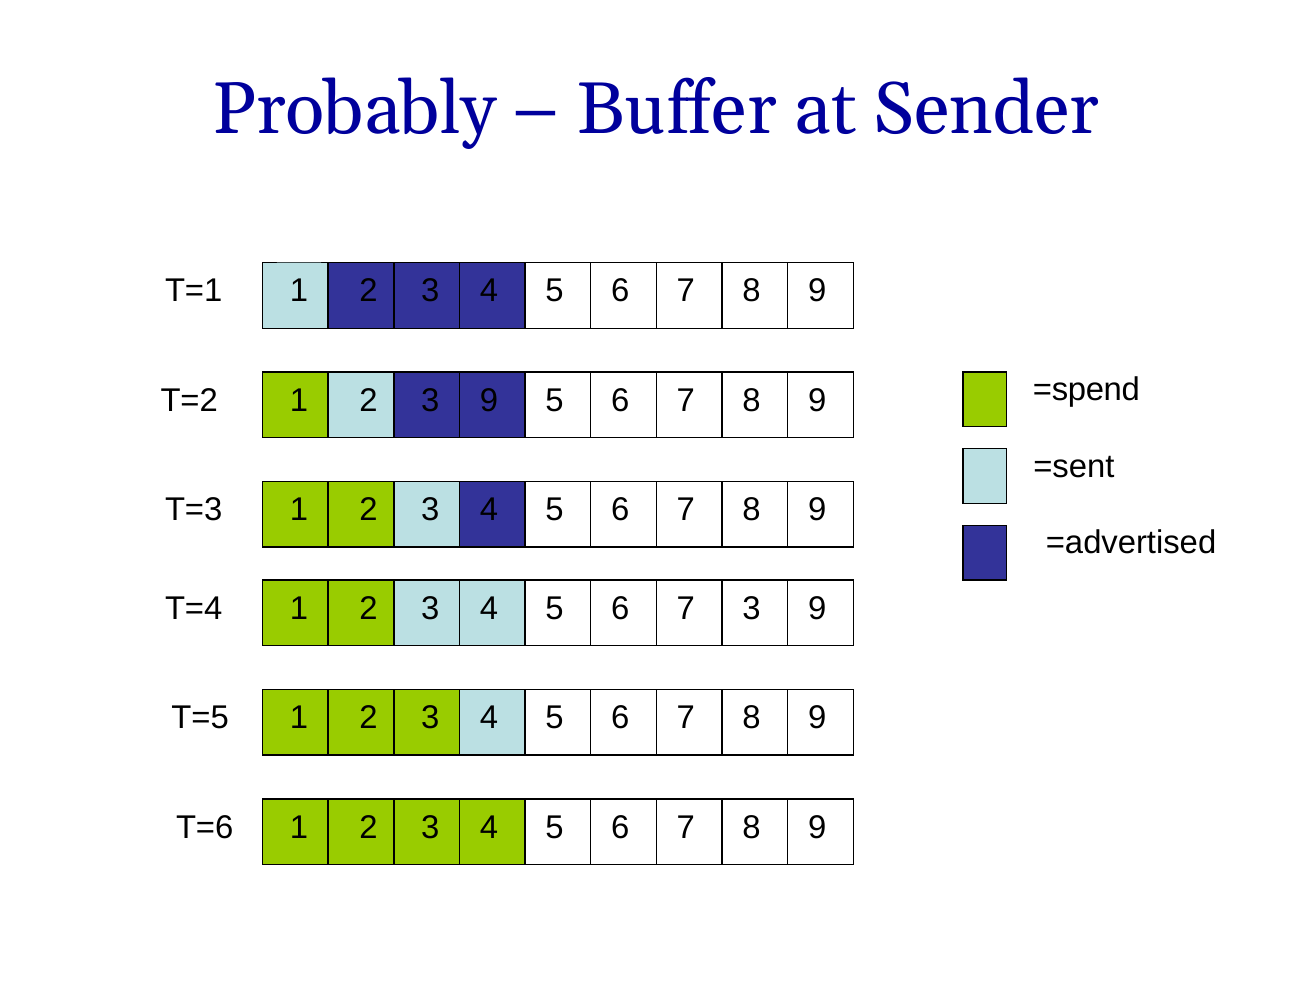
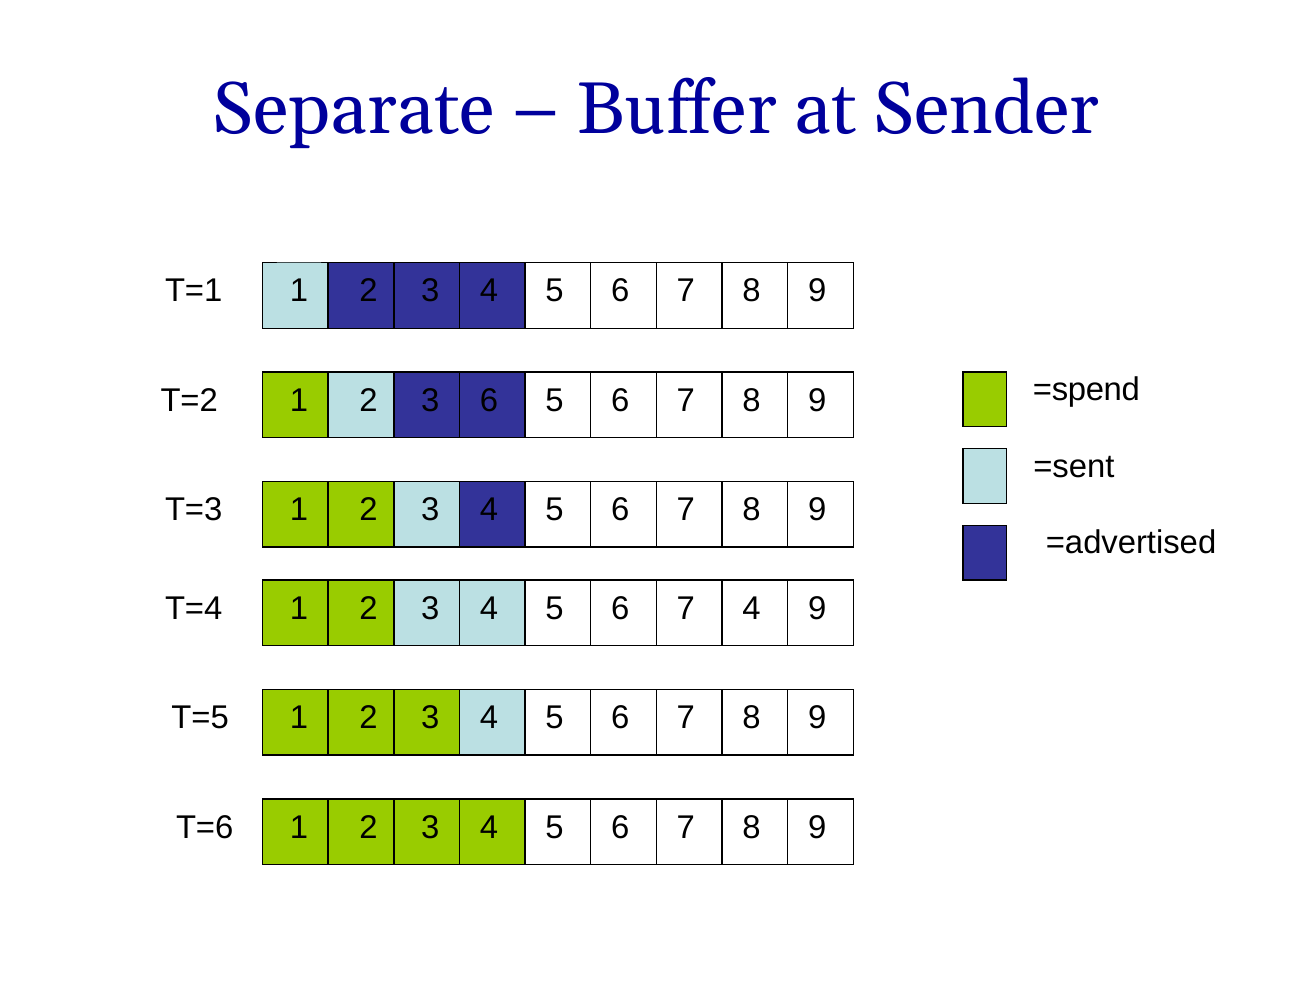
Probably: Probably -> Separate
1 3 9: 9 -> 6
7 3: 3 -> 4
